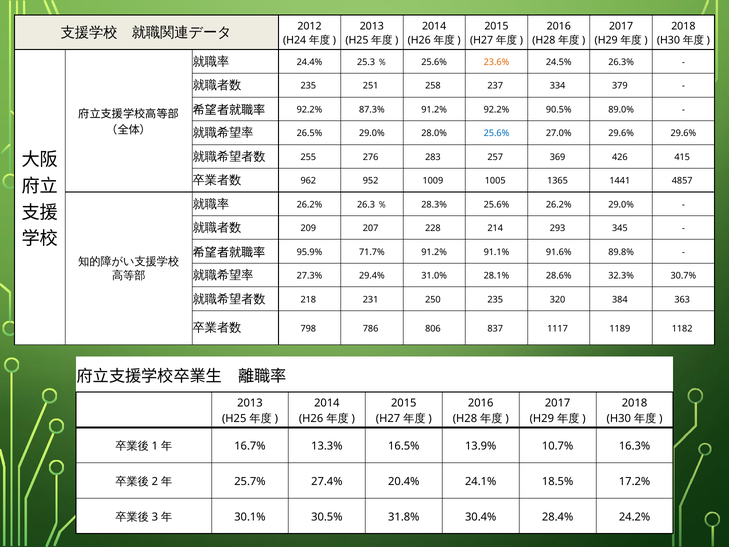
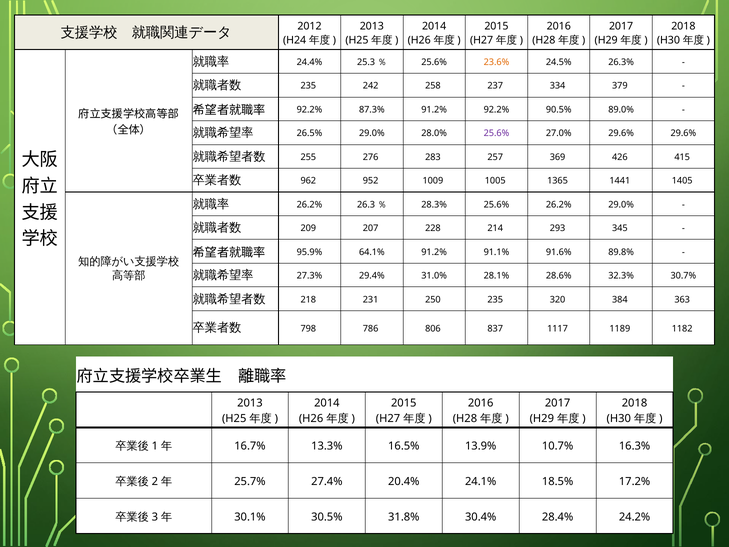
251: 251 -> 242
25.6% at (496, 133) colour: blue -> purple
4857: 4857 -> 1405
71.7%: 71.7% -> 64.1%
